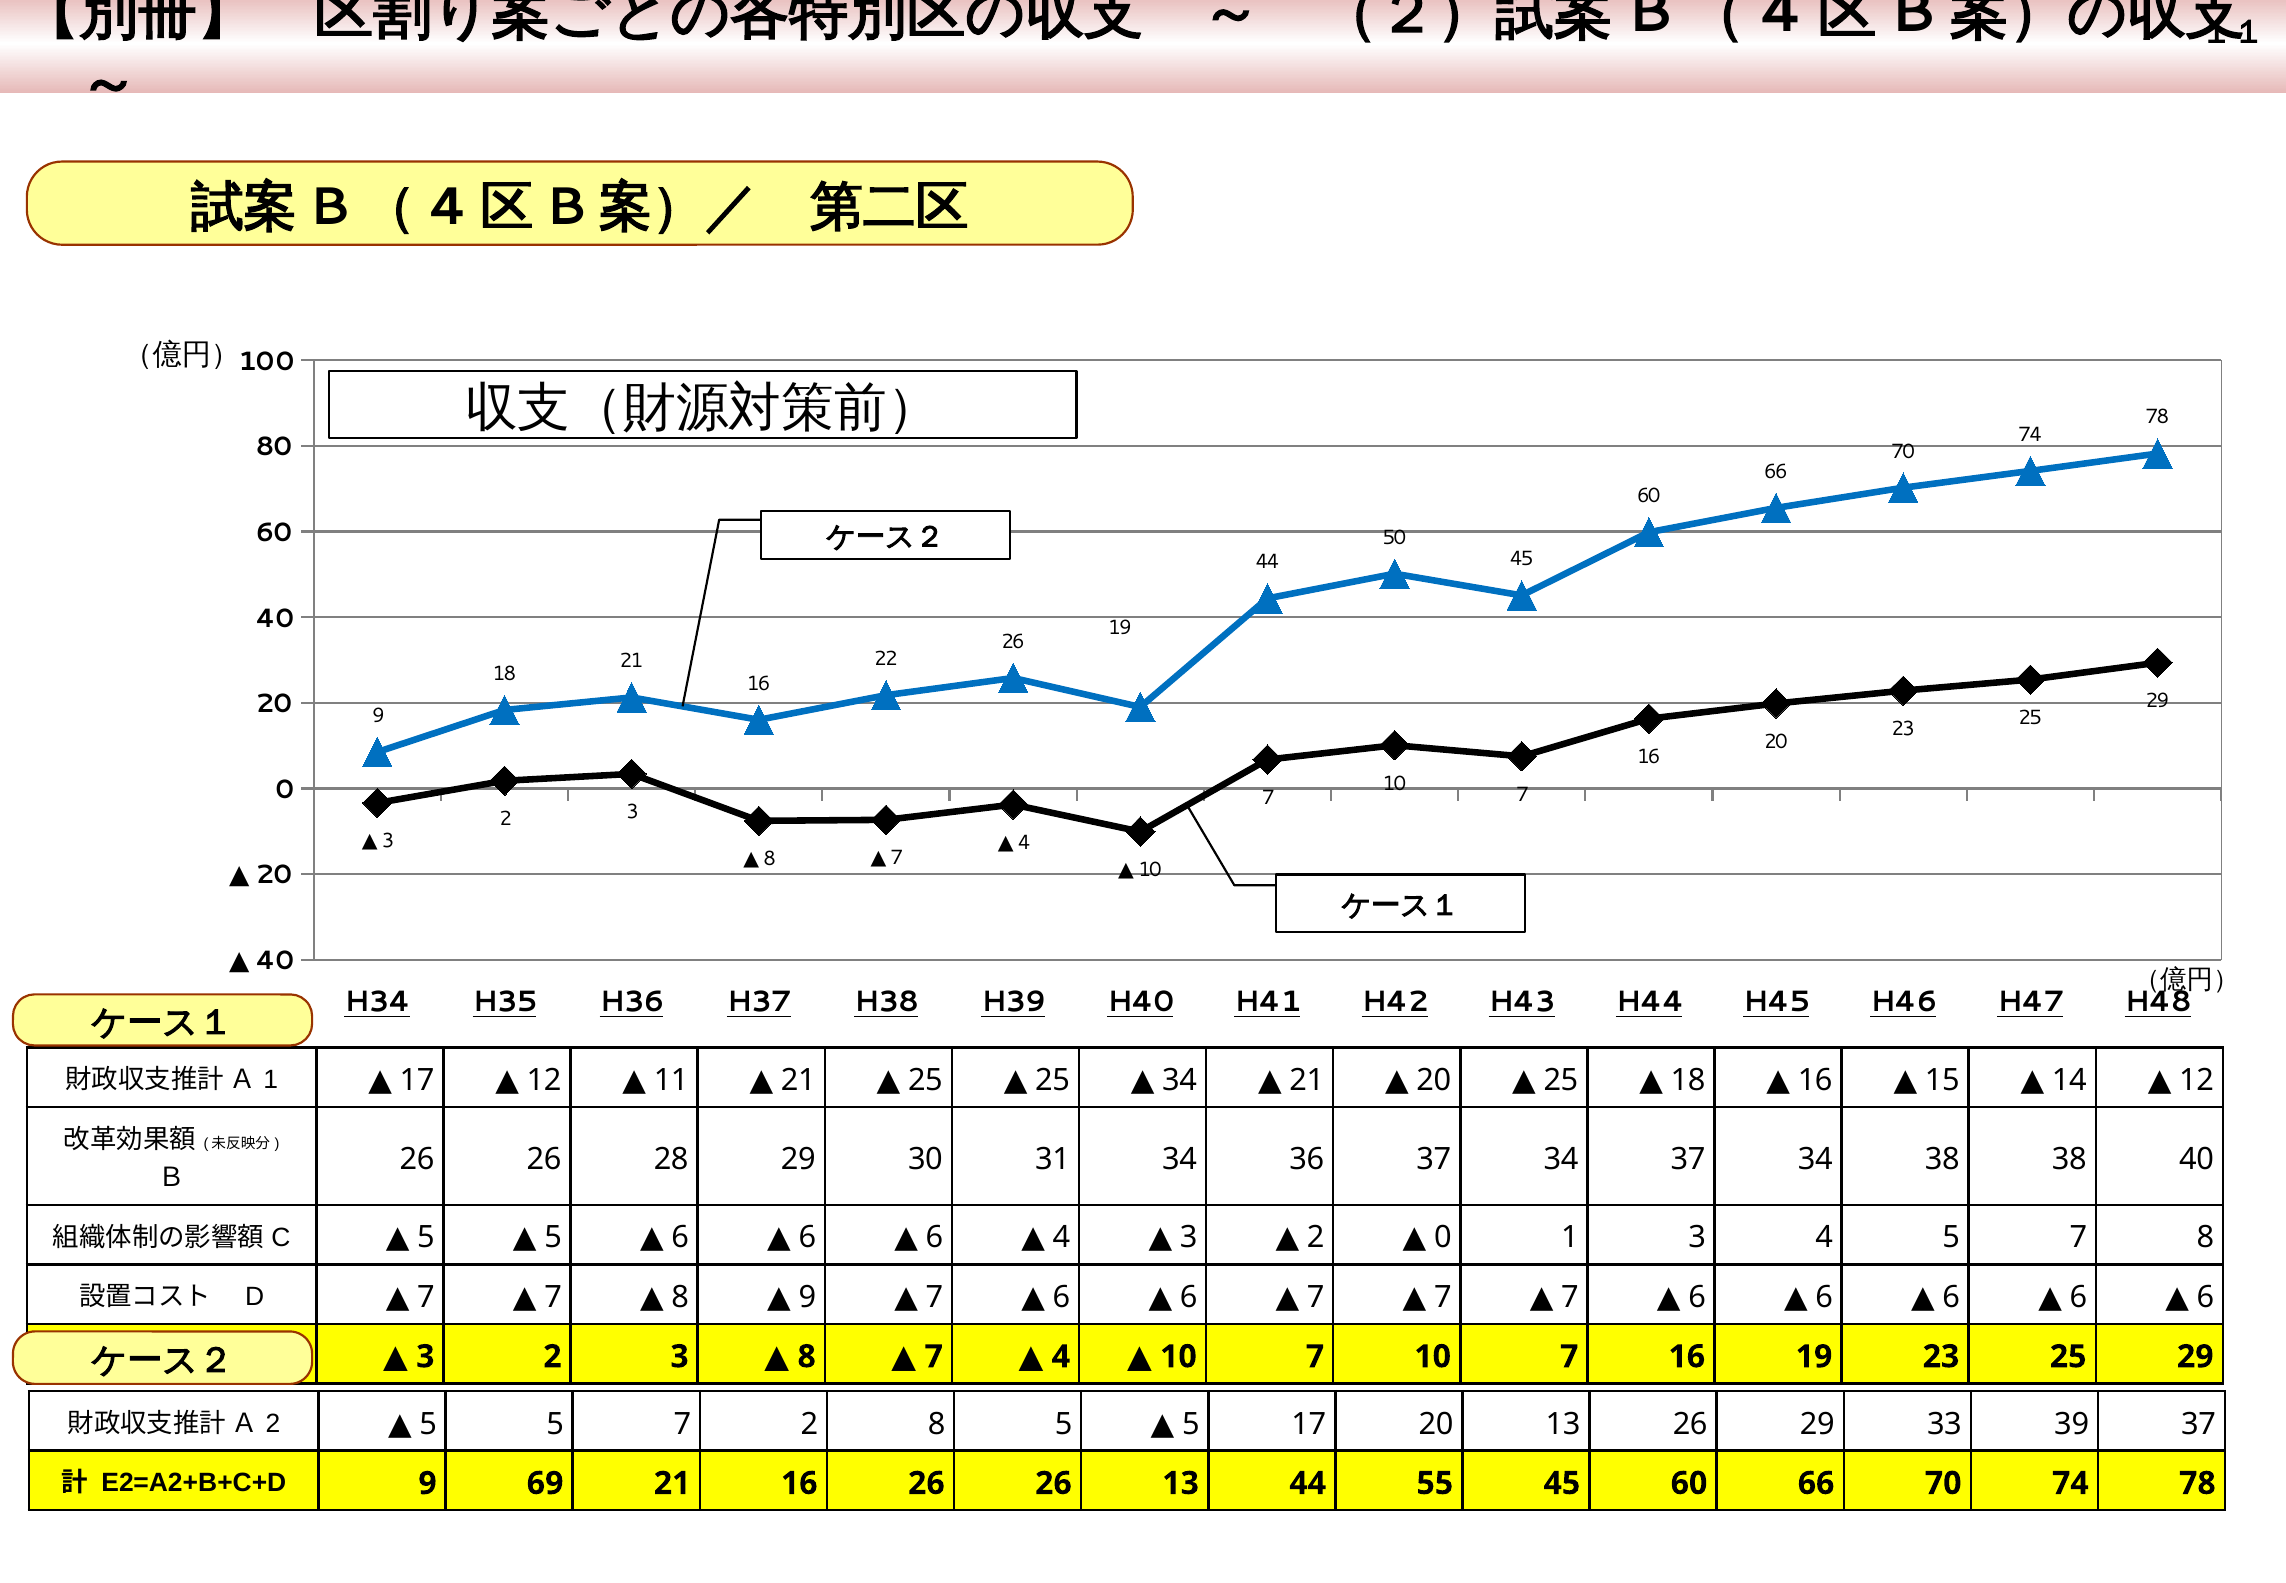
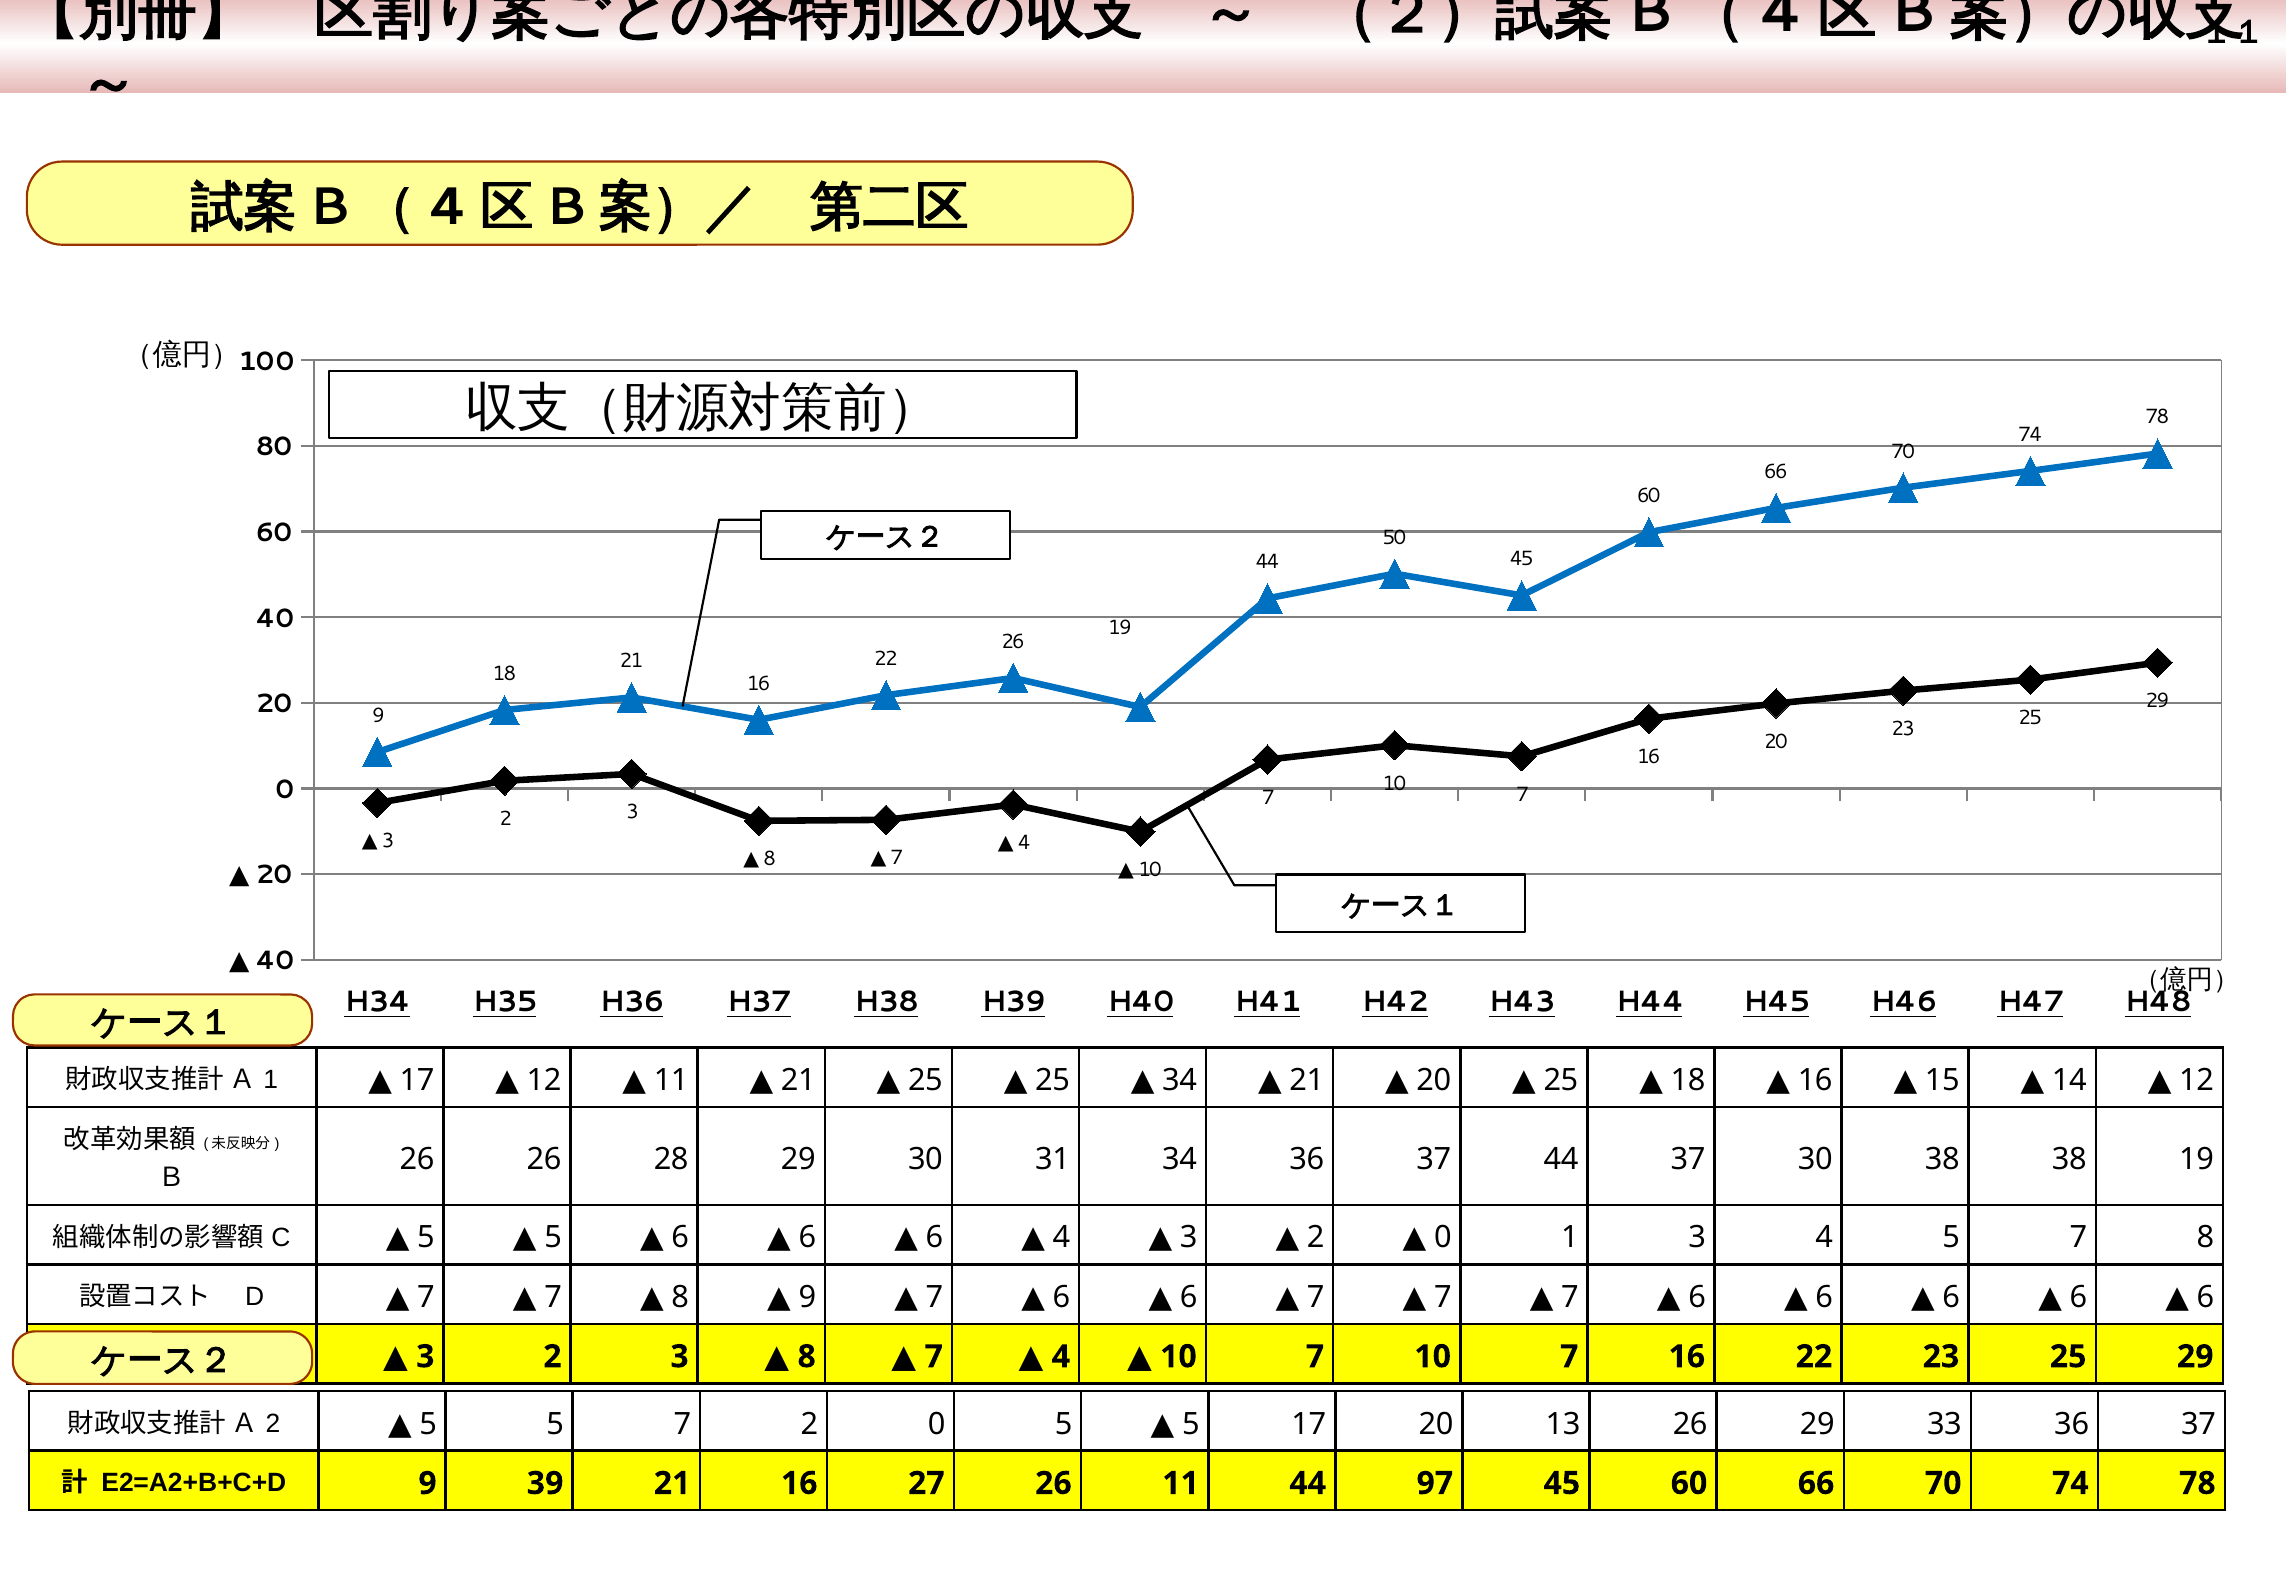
36 37 34: 34 -> 44
34 at (1815, 1159): 34 -> 30
38 40: 40 -> 19
7 16 19: 19 -> 22
2 8: 8 -> 0
33 39: 39 -> 36
69: 69 -> 39
16 26: 26 -> 27
26 13: 13 -> 11
55: 55 -> 97
